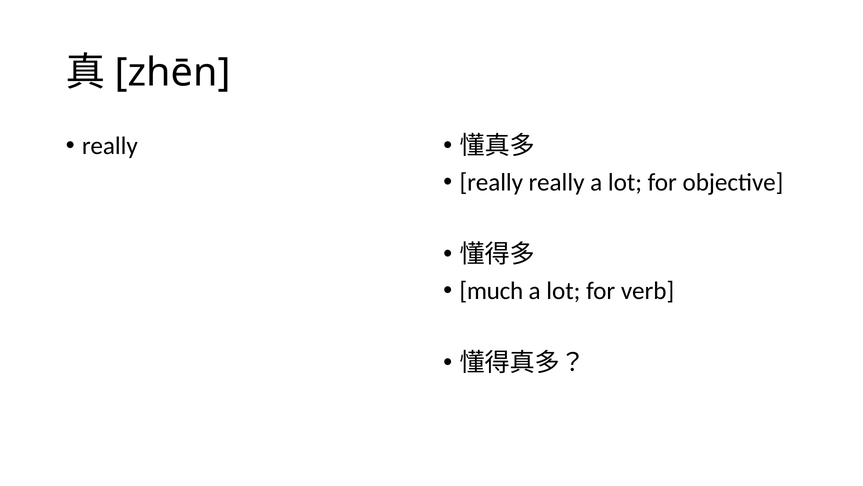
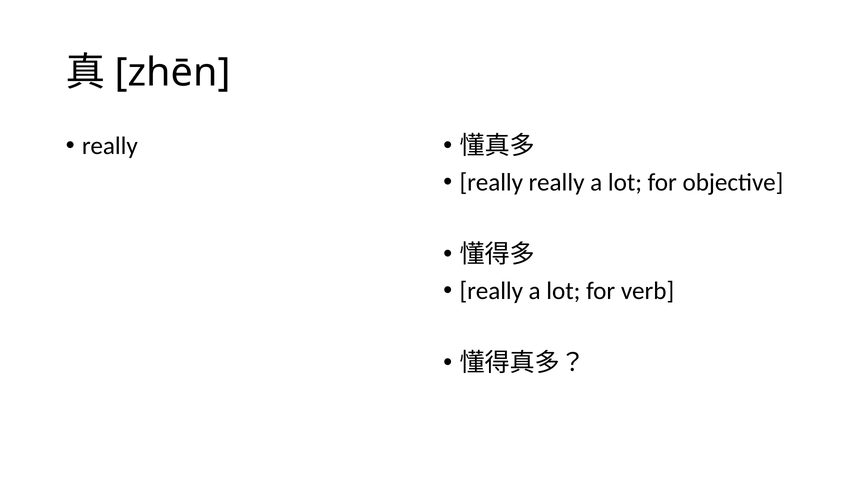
much at (491, 290): much -> really
